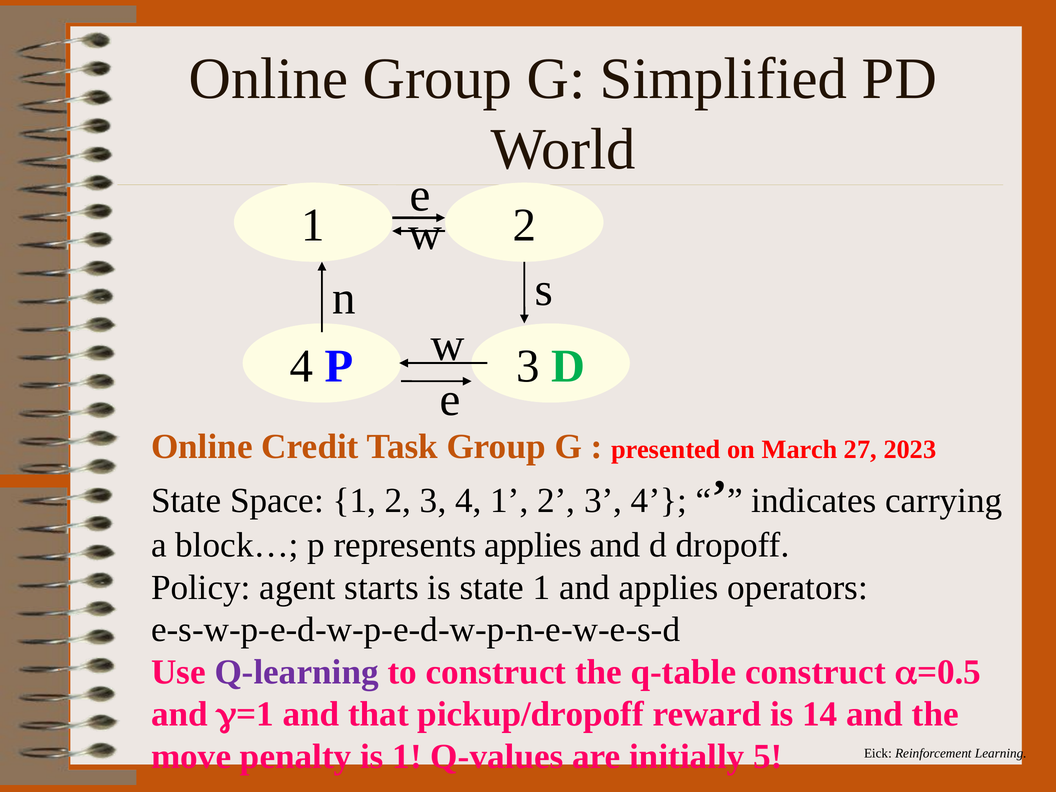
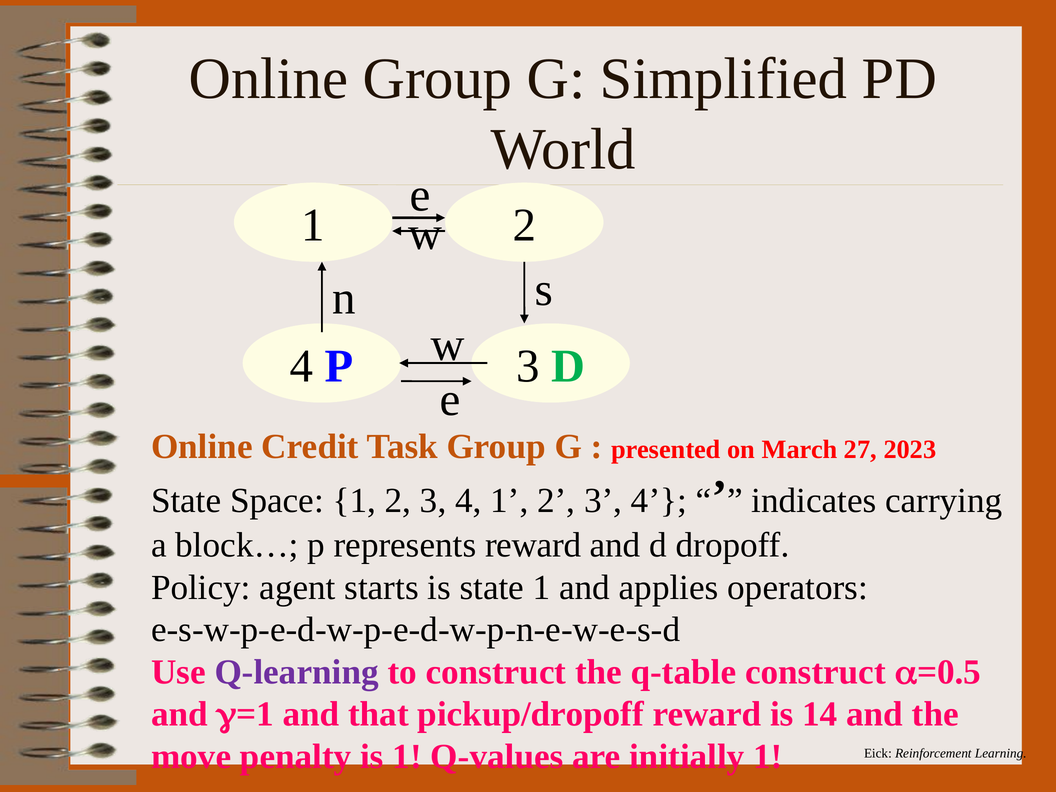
represents applies: applies -> reward
initially 5: 5 -> 1
